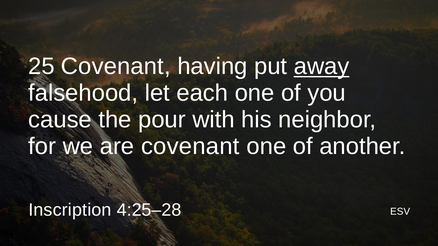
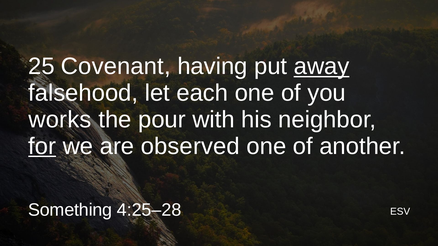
cause: cause -> works
for underline: none -> present
are covenant: covenant -> observed
Inscription: Inscription -> Something
